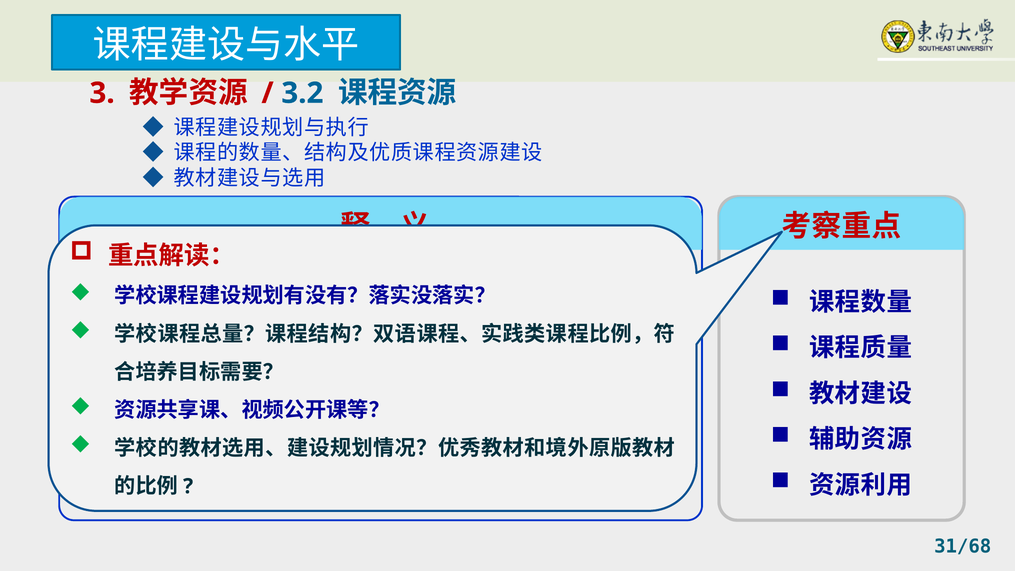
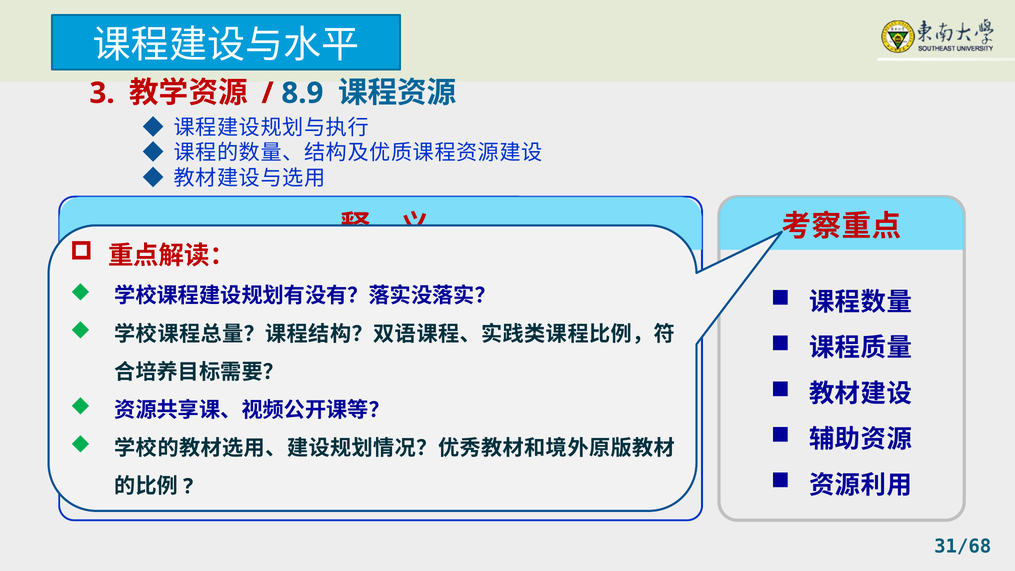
3.2: 3.2 -> 8.9
